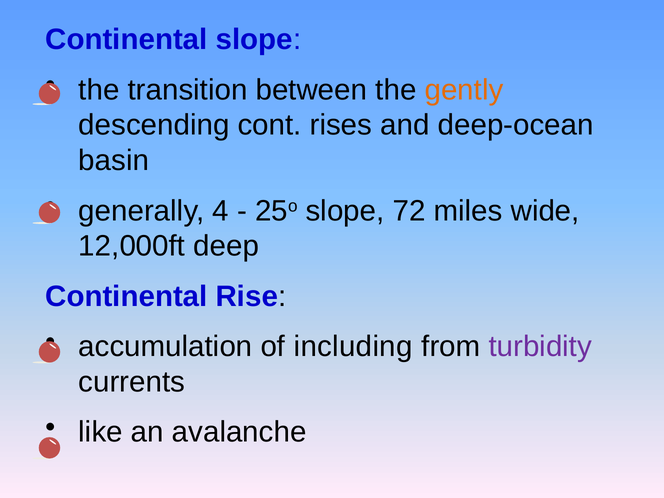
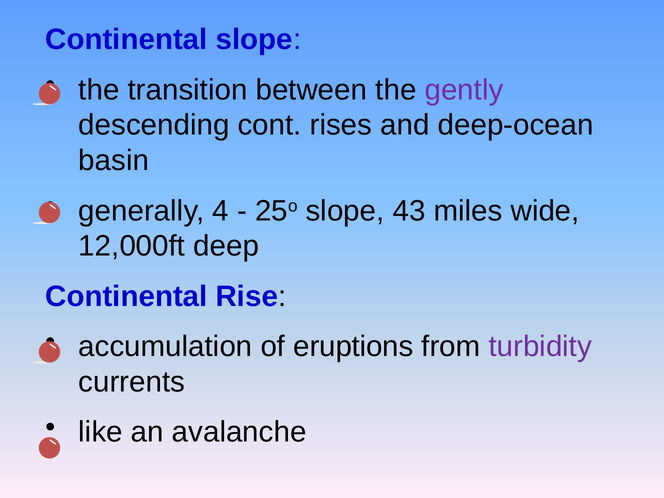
gently colour: orange -> purple
72: 72 -> 43
including: including -> eruptions
